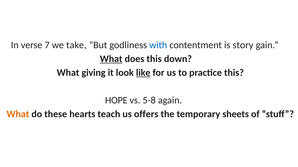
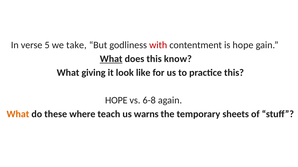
7: 7 -> 5
with colour: blue -> red
is story: story -> hope
down: down -> know
like underline: present -> none
5-8: 5-8 -> 6-8
hearts: hearts -> where
offers: offers -> warns
